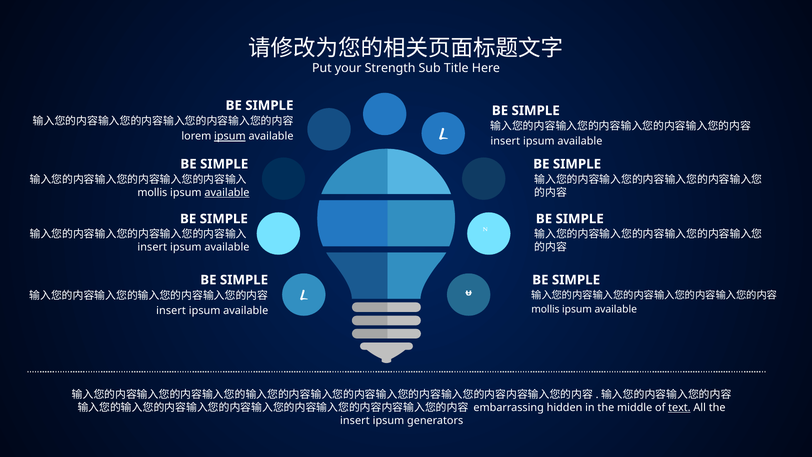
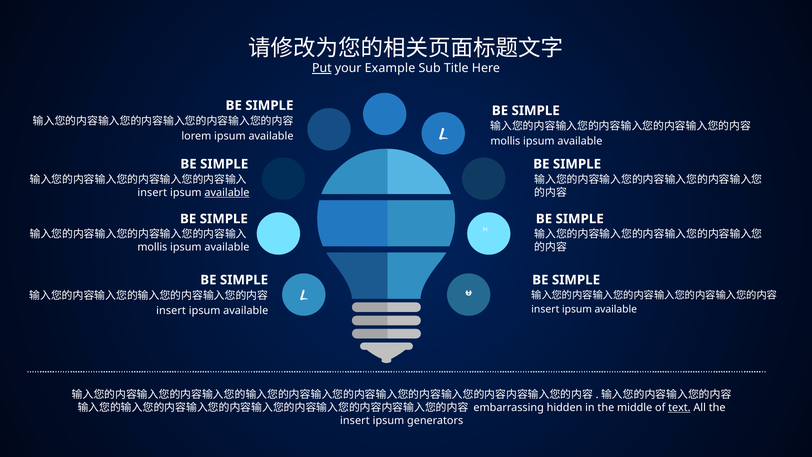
Put underline: none -> present
Strength: Strength -> Example
ipsum at (230, 136) underline: present -> none
insert at (505, 141): insert -> mollis
mollis at (152, 192): mollis -> insert
insert at (152, 247): insert -> mollis
mollis at (545, 309): mollis -> insert
